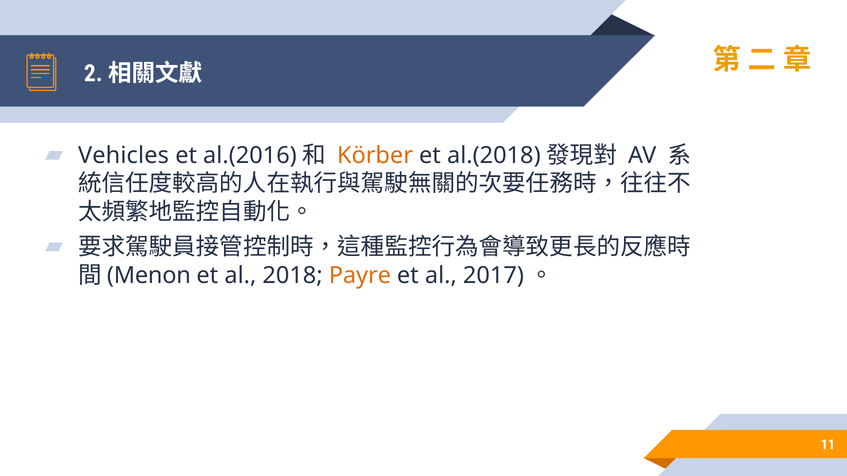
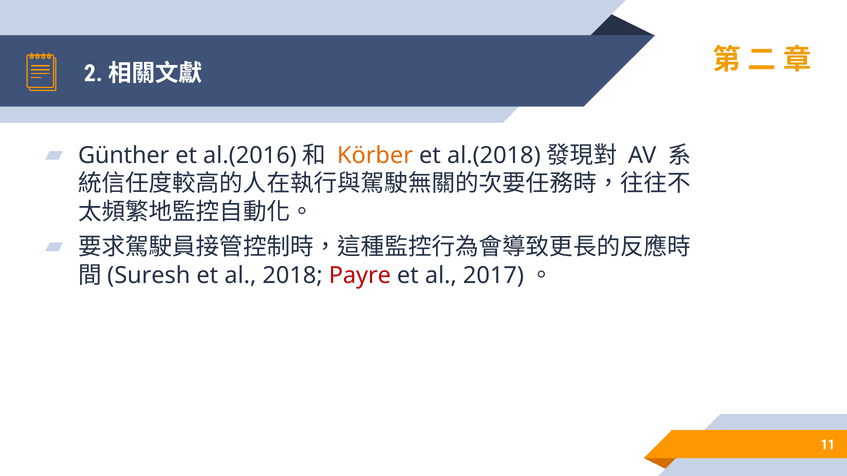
Vehicles: Vehicles -> Günther
Menon: Menon -> Suresh
Payre colour: orange -> red
